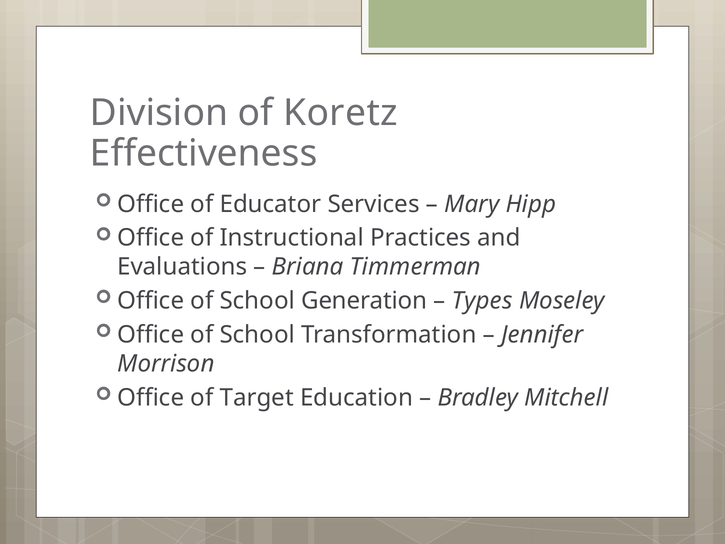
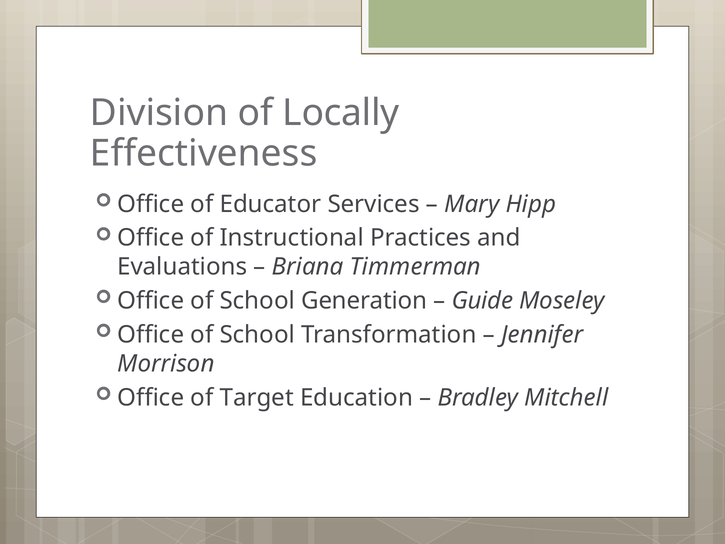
Koretz: Koretz -> Locally
Types: Types -> Guide
